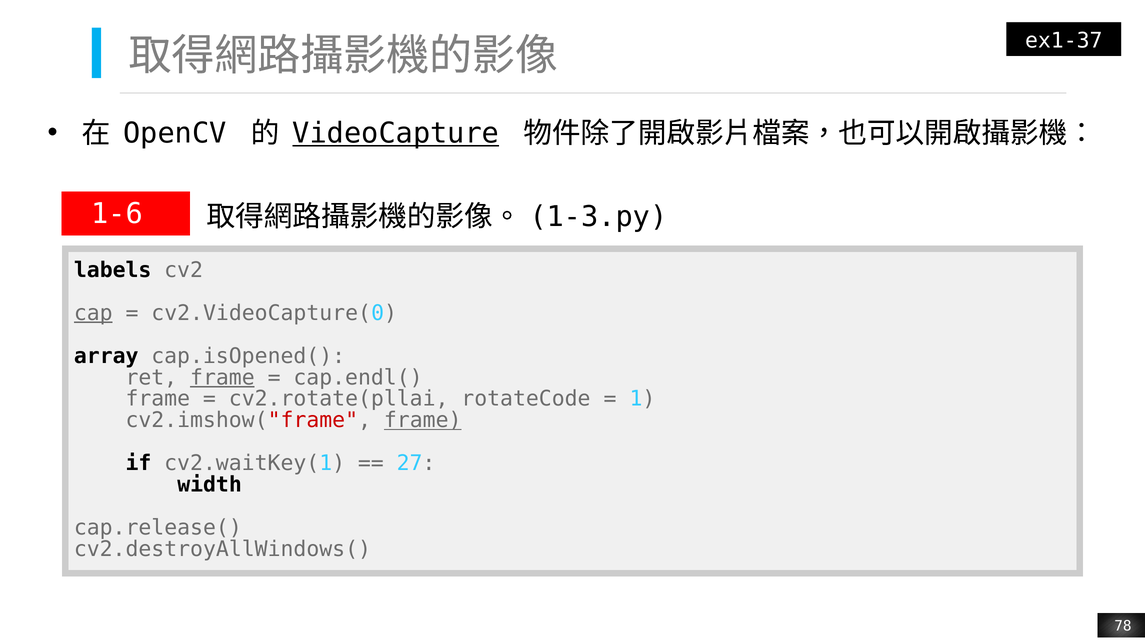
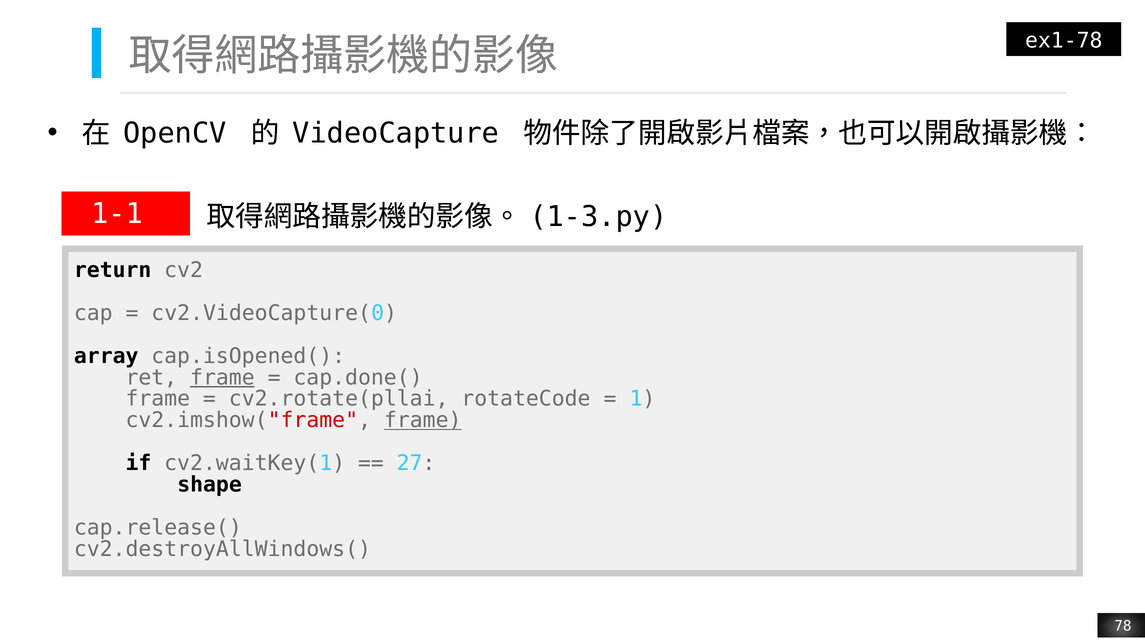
ex1-37: ex1-37 -> ex1-78
VideoCapture underline: present -> none
1-6: 1-6 -> 1-1
labels: labels -> return
cap underline: present -> none
cap.endl(: cap.endl( -> cap.done(
width: width -> shape
